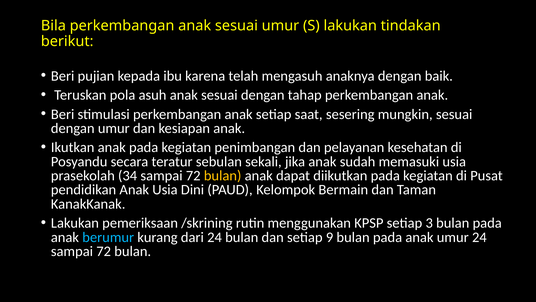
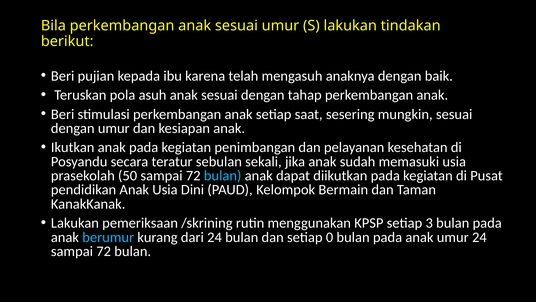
34: 34 -> 50
bulan at (223, 175) colour: yellow -> light blue
9: 9 -> 0
